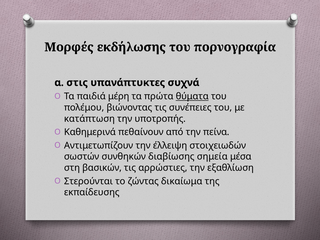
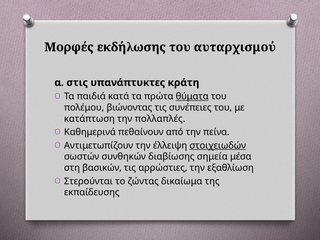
πορνογραφία: πορνογραφία -> αυταρχισμού
συχνά: συχνά -> κράτη
μέρη: μέρη -> κατά
υποτροπής: υποτροπής -> πολλαπλές
στοιχειωδών underline: none -> present
